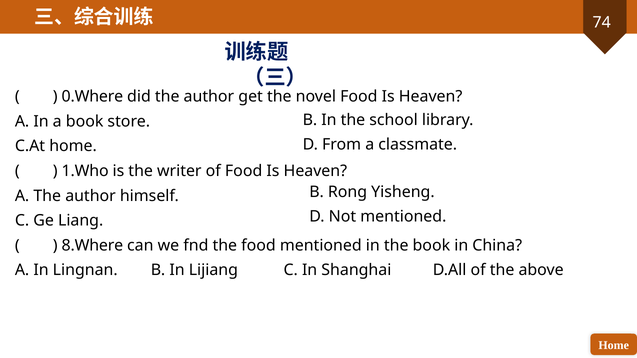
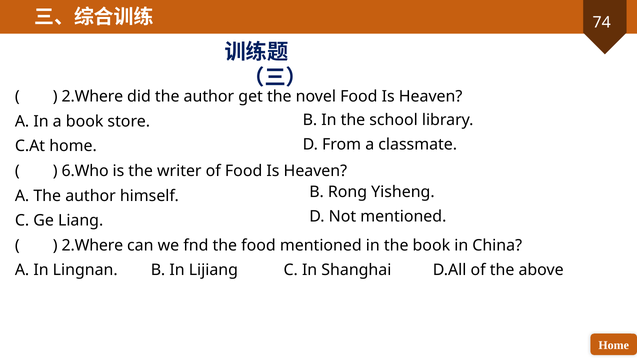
0.Where at (92, 97): 0.Where -> 2.Where
1.Who: 1.Who -> 6.Who
8.Where at (92, 246): 8.Where -> 2.Where
